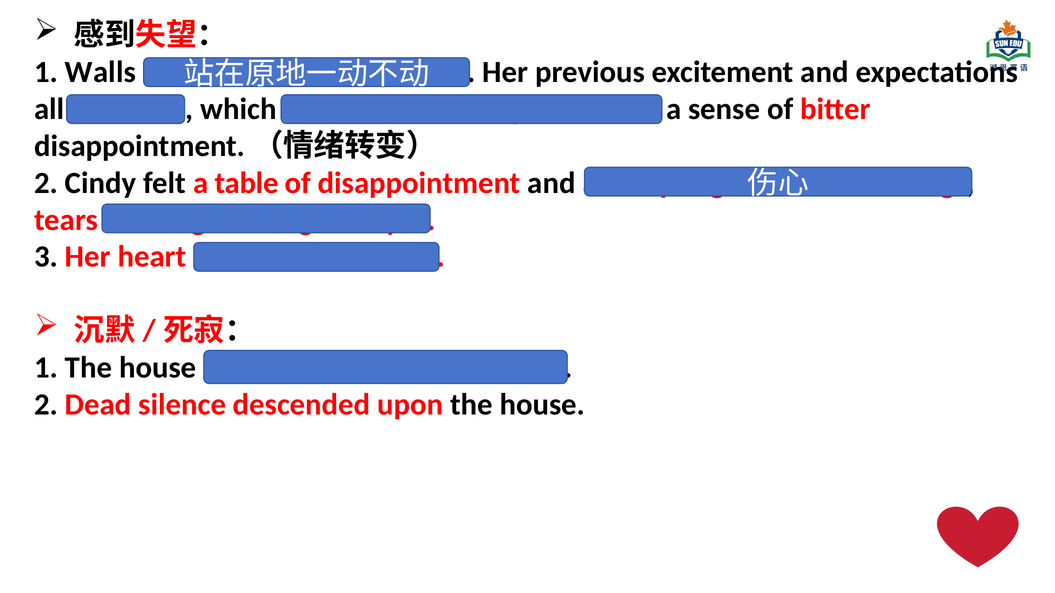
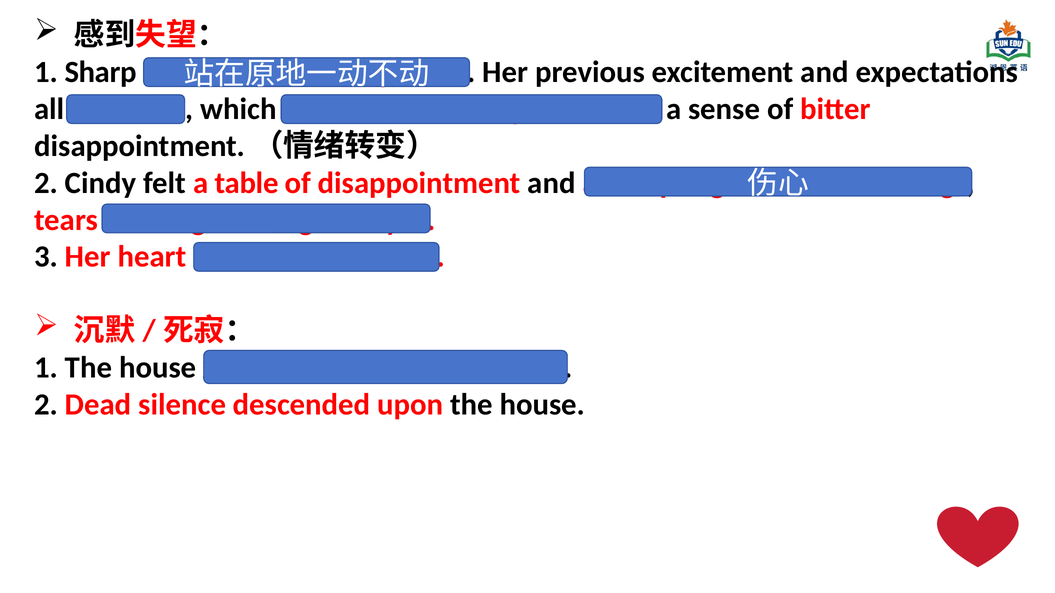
1 Walls: Walls -> Sharp
